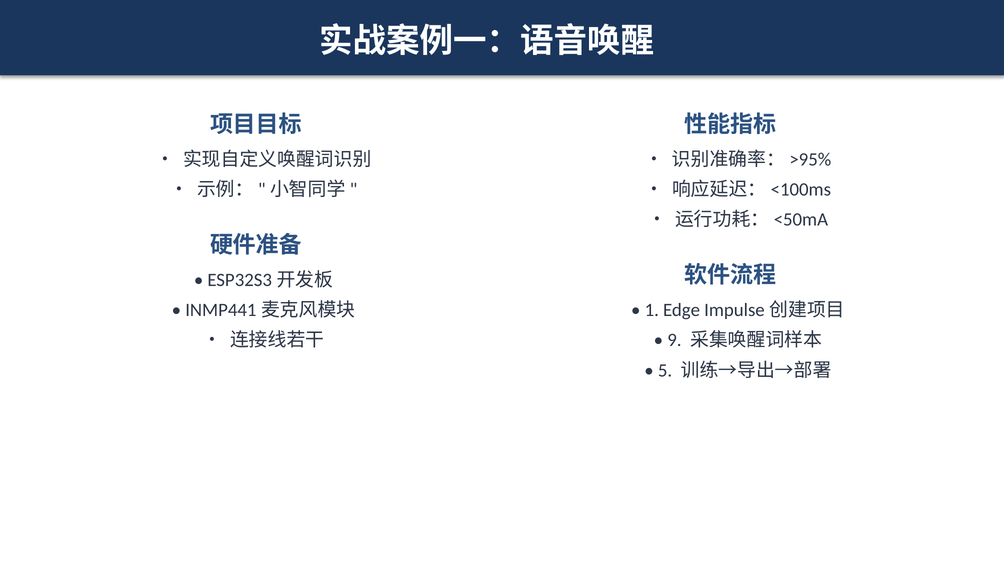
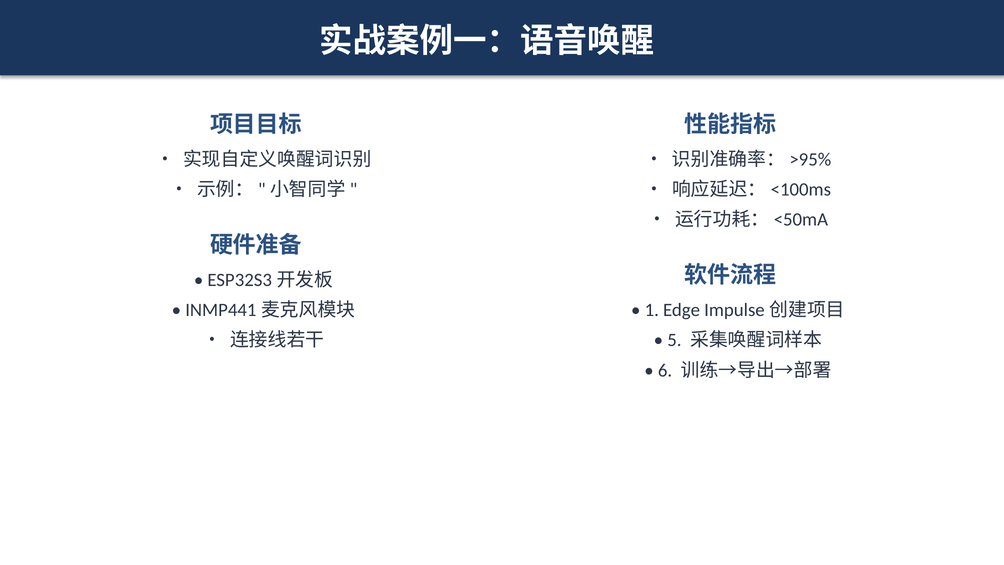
9: 9 -> 5
5: 5 -> 6
